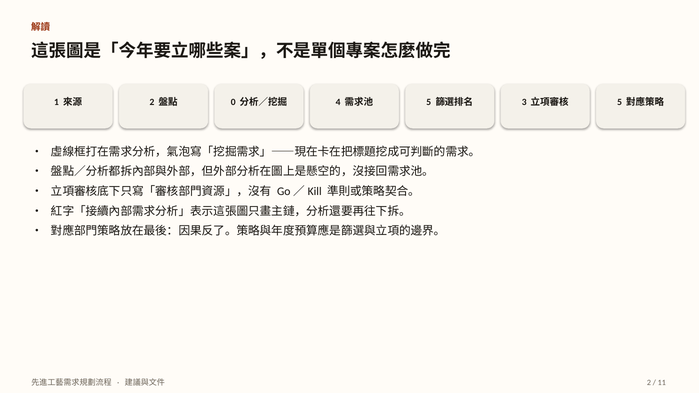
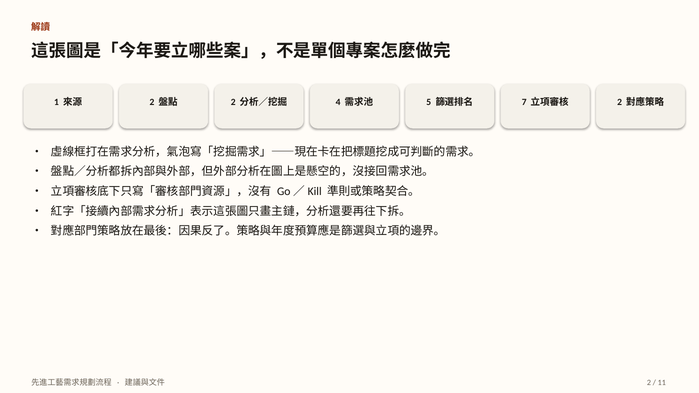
0 at (233, 102): 0 -> 2
3: 3 -> 7
5 at (620, 102): 5 -> 2
